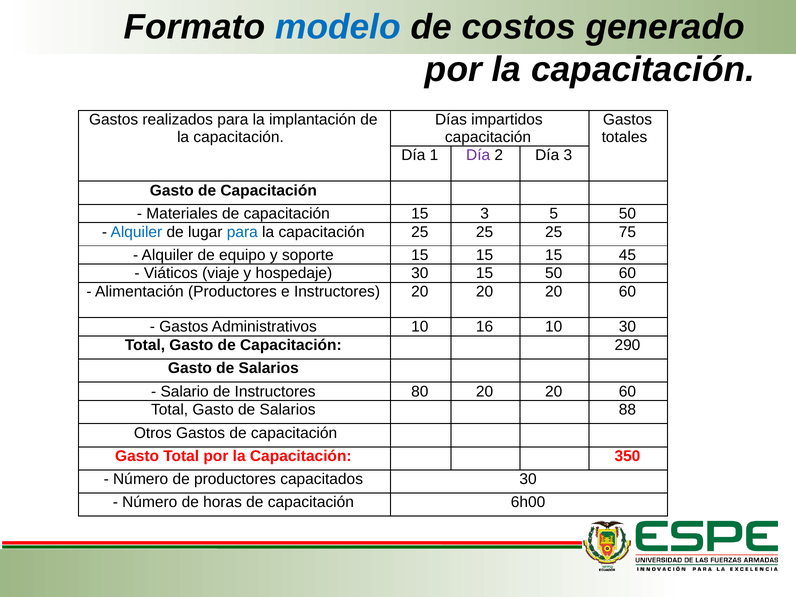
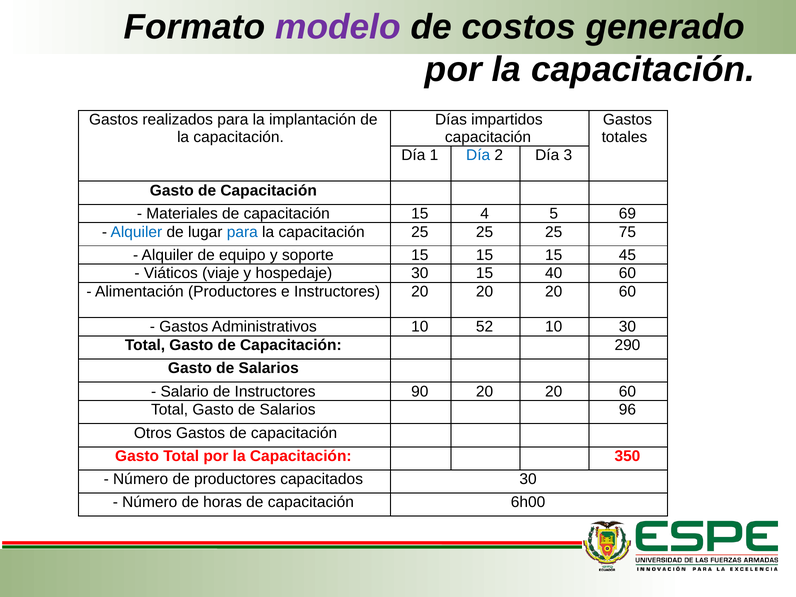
modelo colour: blue -> purple
Día at (478, 155) colour: purple -> blue
15 3: 3 -> 4
5 50: 50 -> 69
15 50: 50 -> 40
16: 16 -> 52
80: 80 -> 90
88: 88 -> 96
